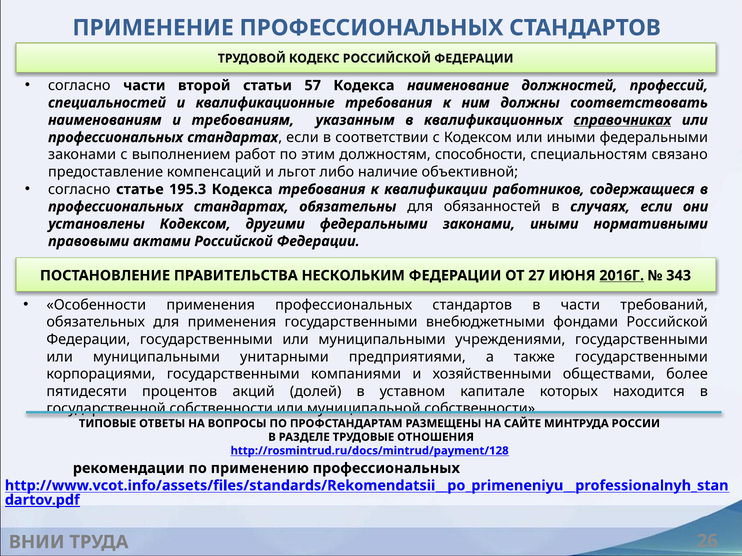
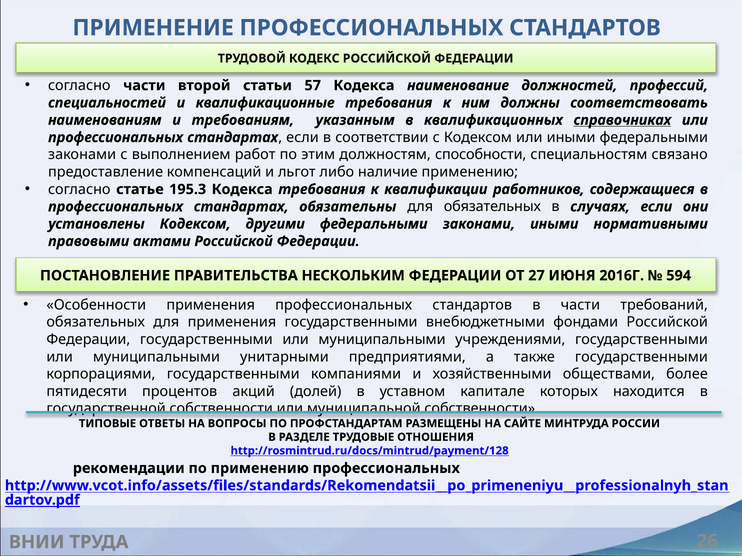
наличие объективной: объективной -> применению
для обязанностей: обязанностей -> обязательных
2016Г underline: present -> none
343: 343 -> 594
